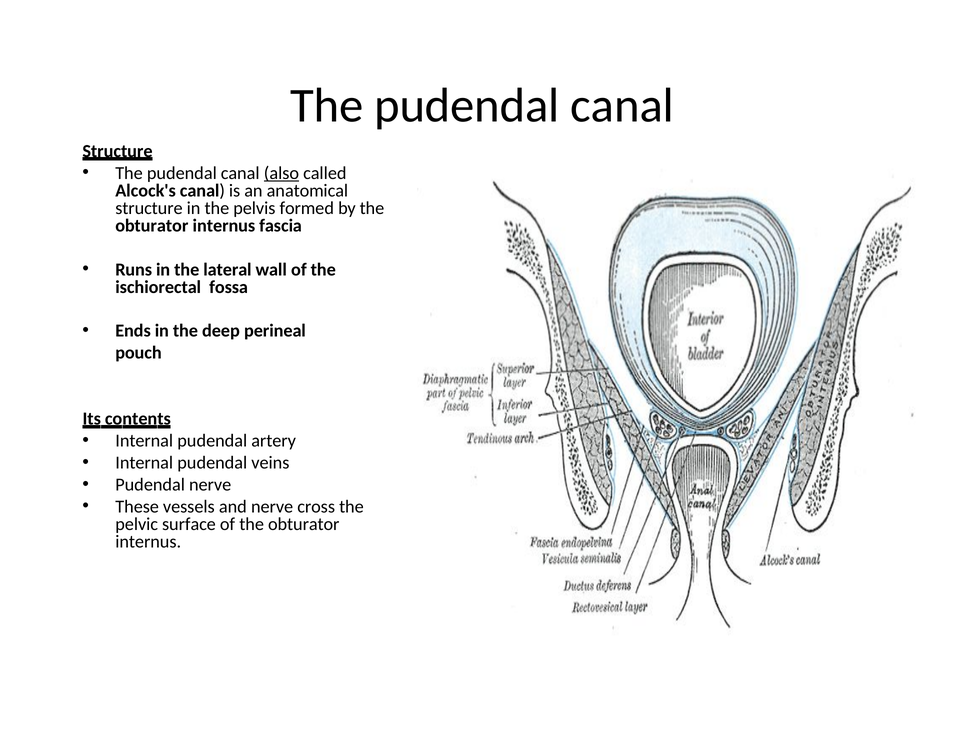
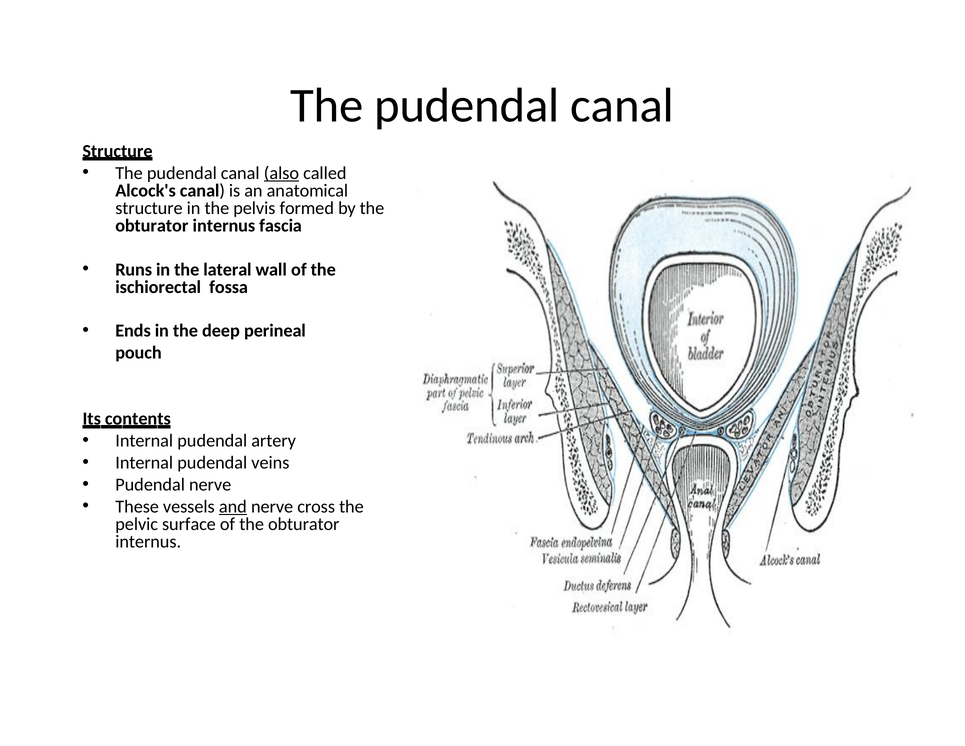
and underline: none -> present
